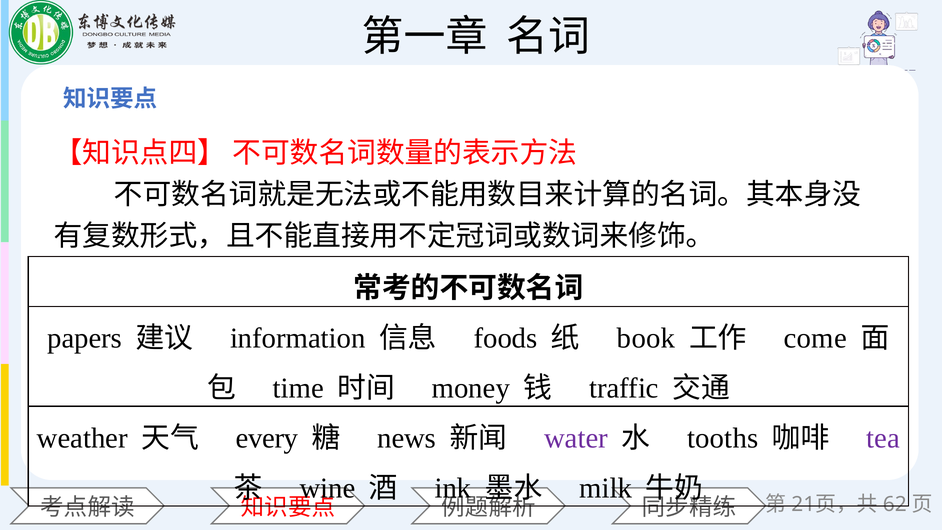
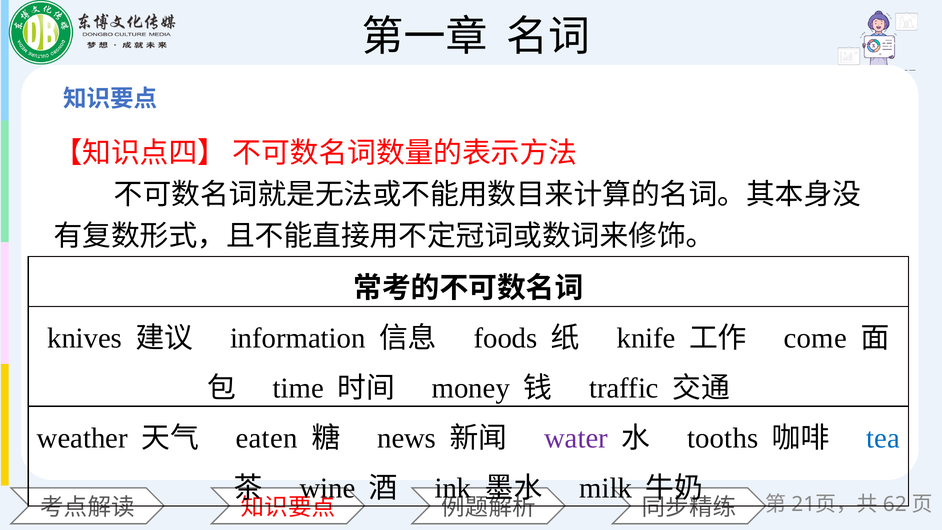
papers: papers -> knives
book: book -> knife
every: every -> eaten
tea colour: purple -> blue
